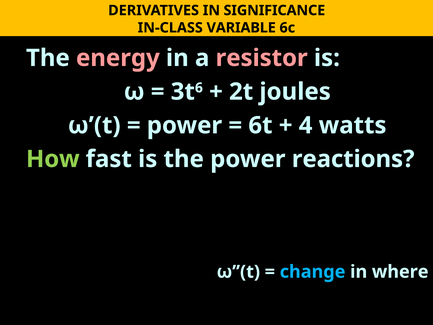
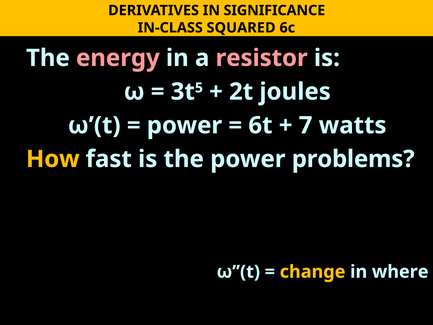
VARIABLE: VARIABLE -> SQUARED
6: 6 -> 5
4: 4 -> 7
How colour: light green -> yellow
reactions: reactions -> problems
change colour: light blue -> yellow
